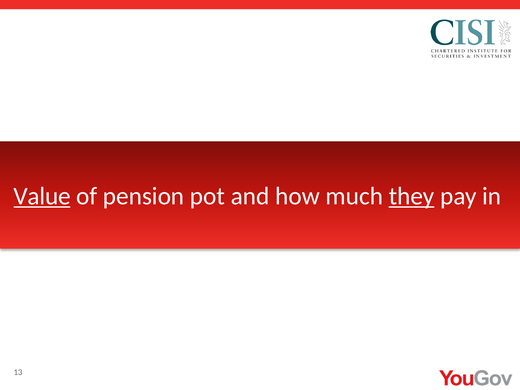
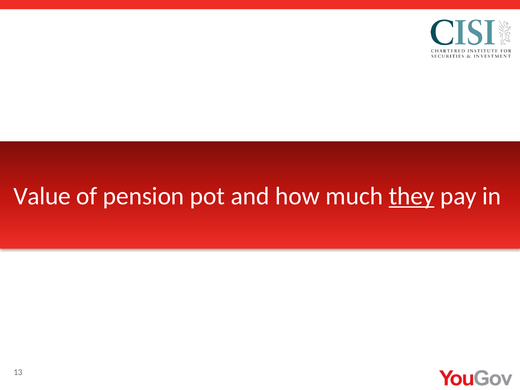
Value underline: present -> none
